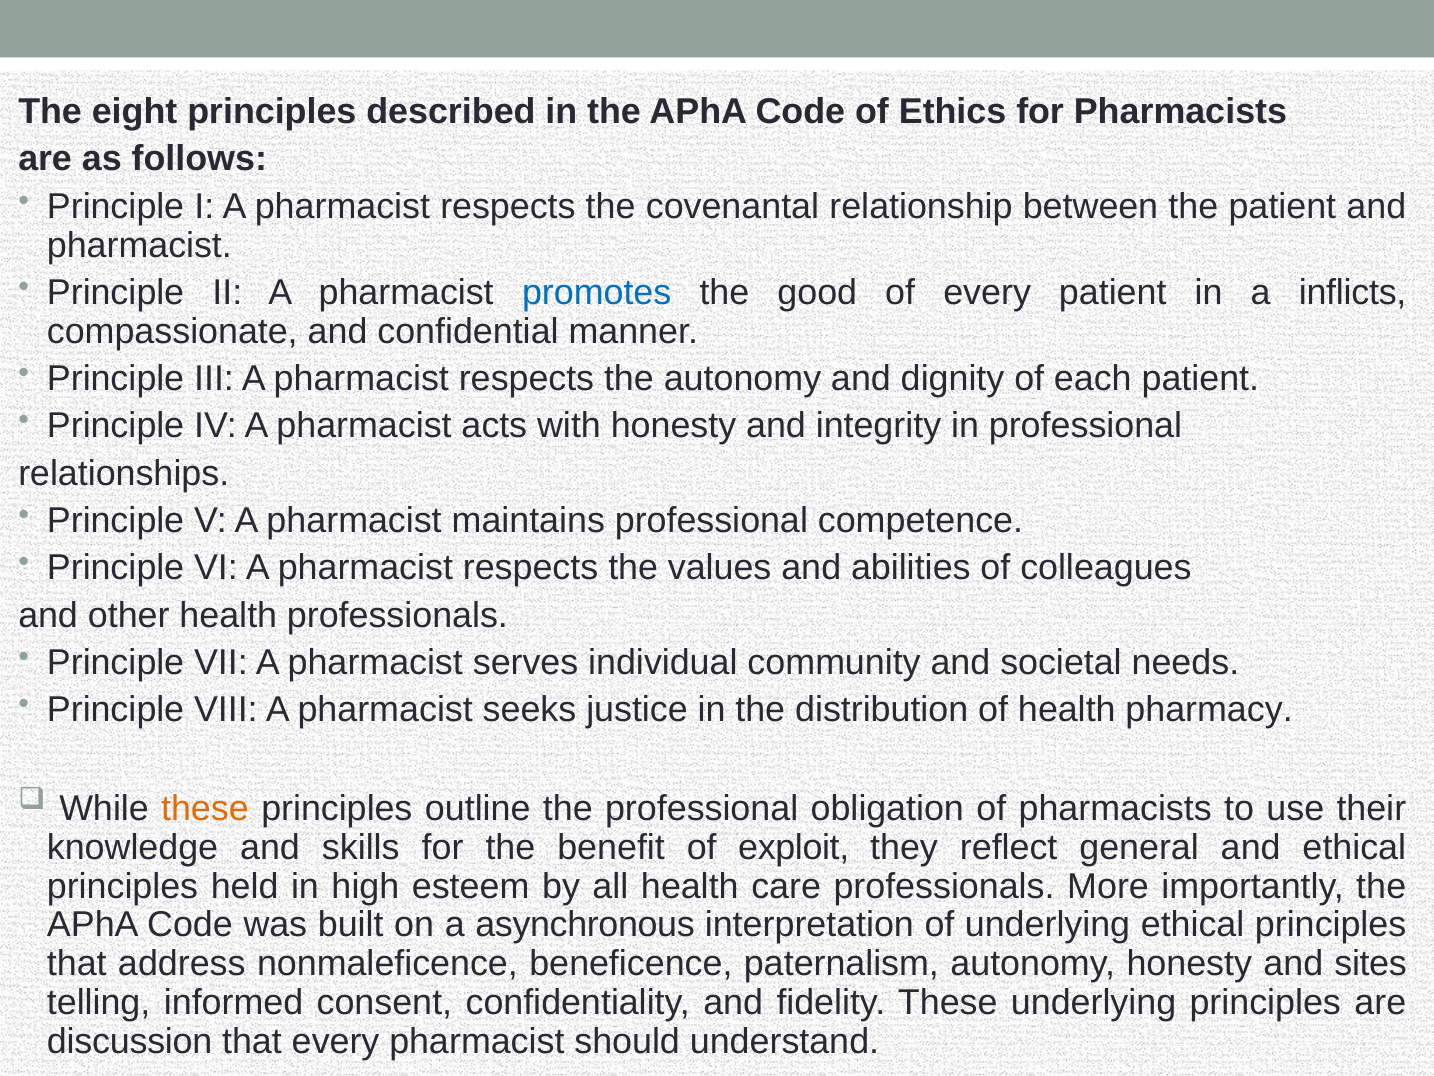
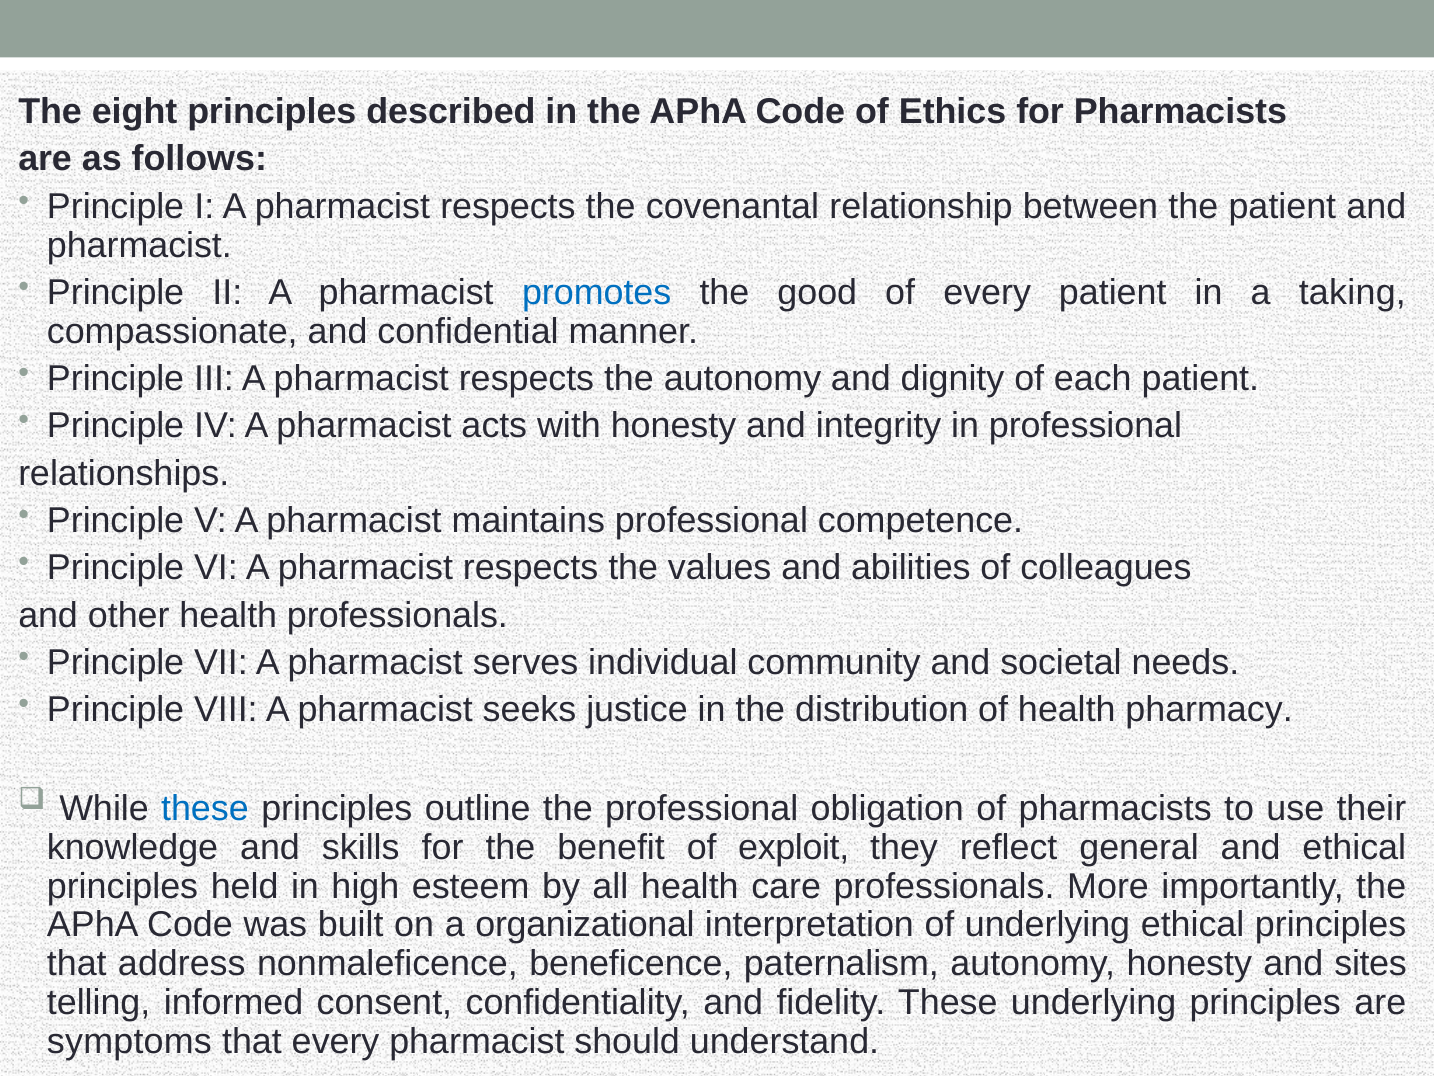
inflicts: inflicts -> taking
these at (205, 809) colour: orange -> blue
asynchronous: asynchronous -> organizational
discussion: discussion -> symptoms
